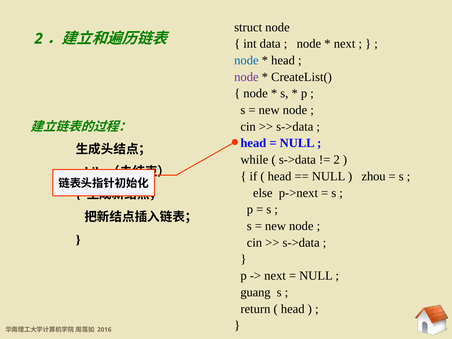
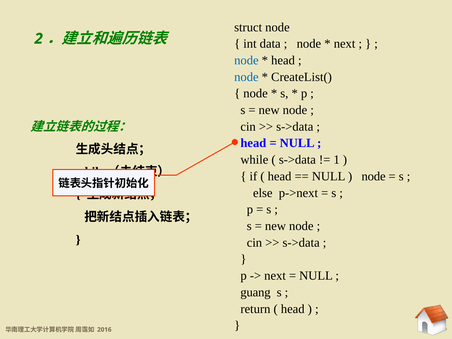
node at (246, 77) colour: purple -> blue
2 at (337, 160): 2 -> 1
zhou at (374, 176): zhou -> node
